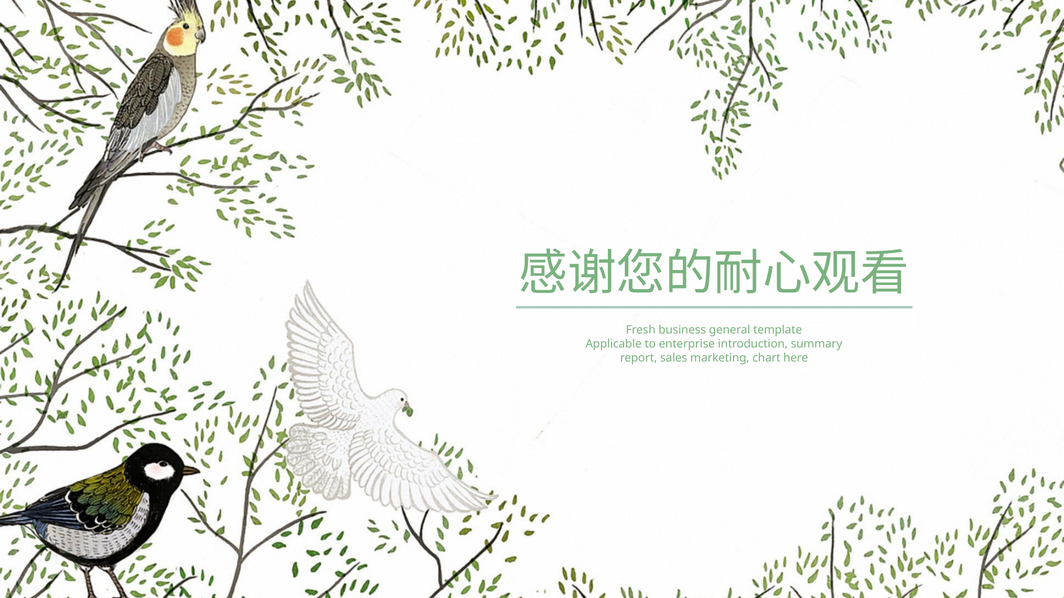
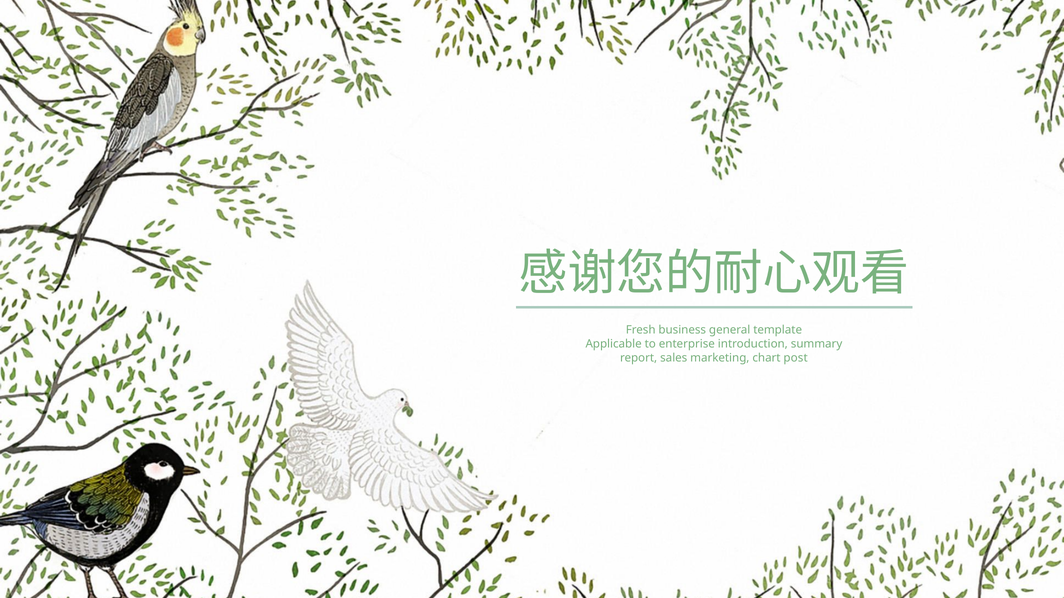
here: here -> post
